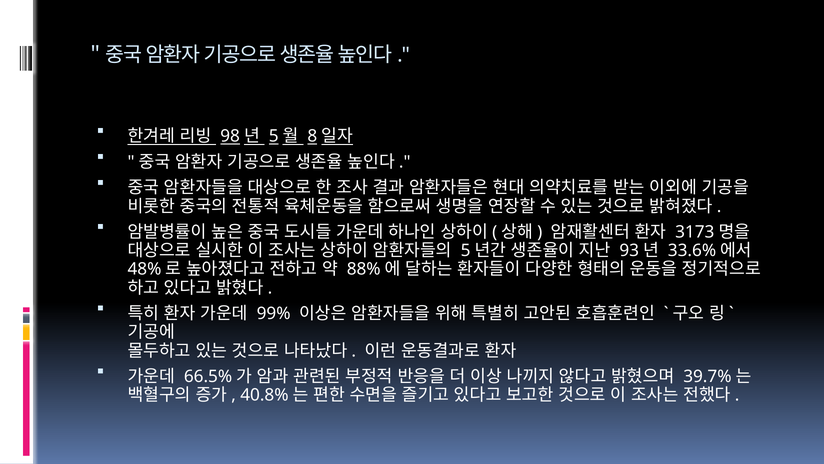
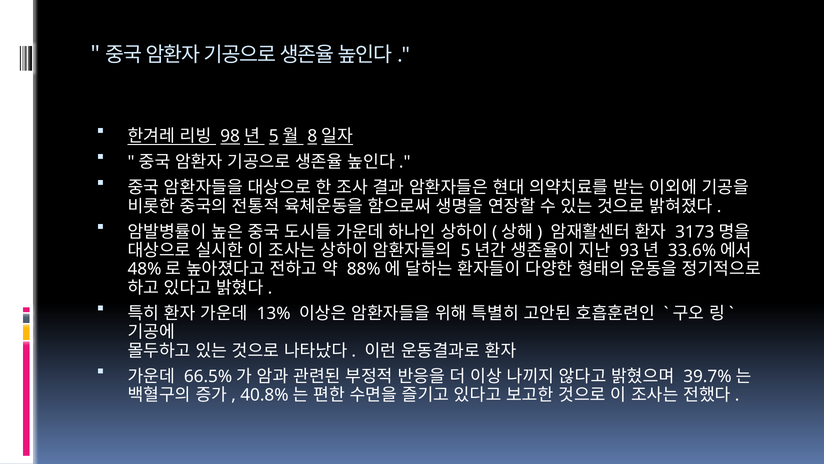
99%: 99% -> 13%
